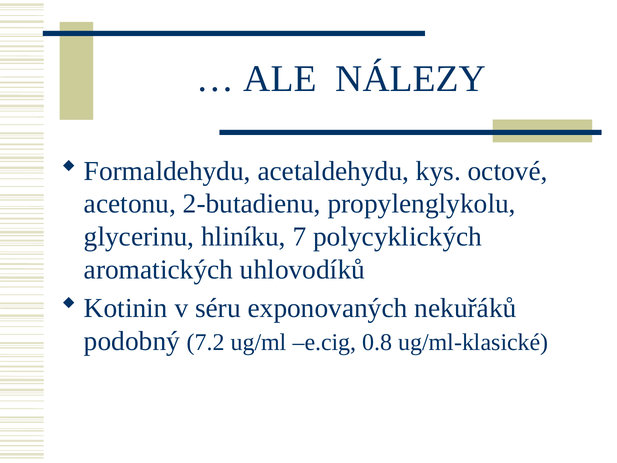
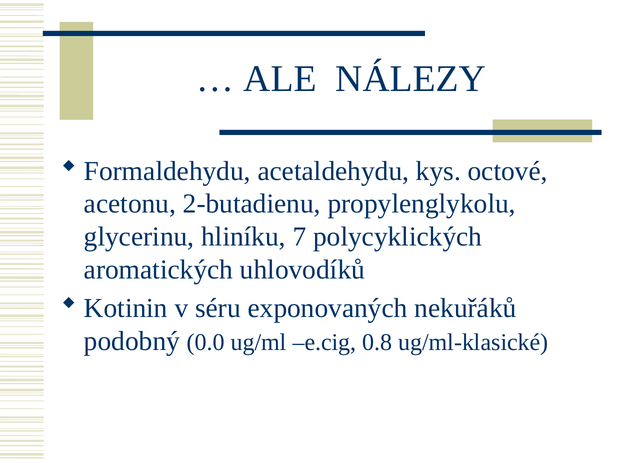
7.2: 7.2 -> 0.0
